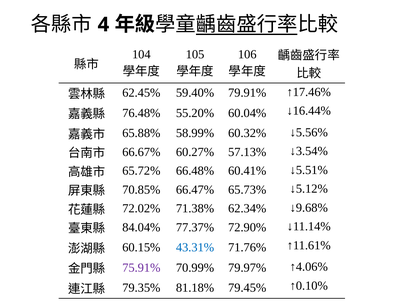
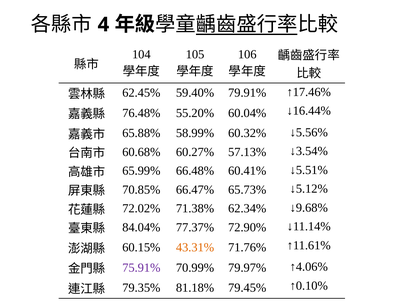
66.67%: 66.67% -> 60.68%
65.72%: 65.72% -> 65.99%
43.31% colour: blue -> orange
